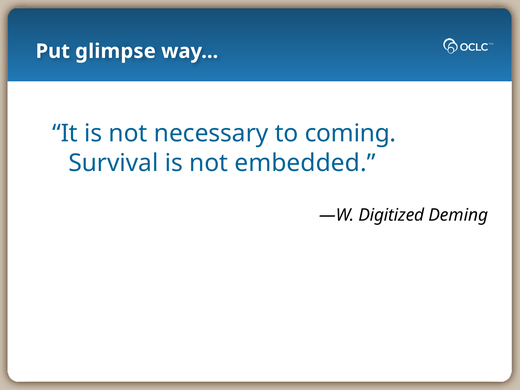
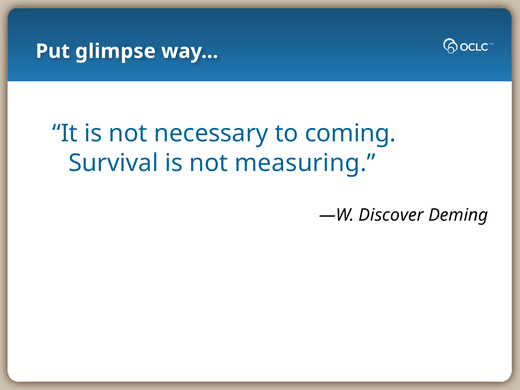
embedded: embedded -> measuring
Digitized: Digitized -> Discover
